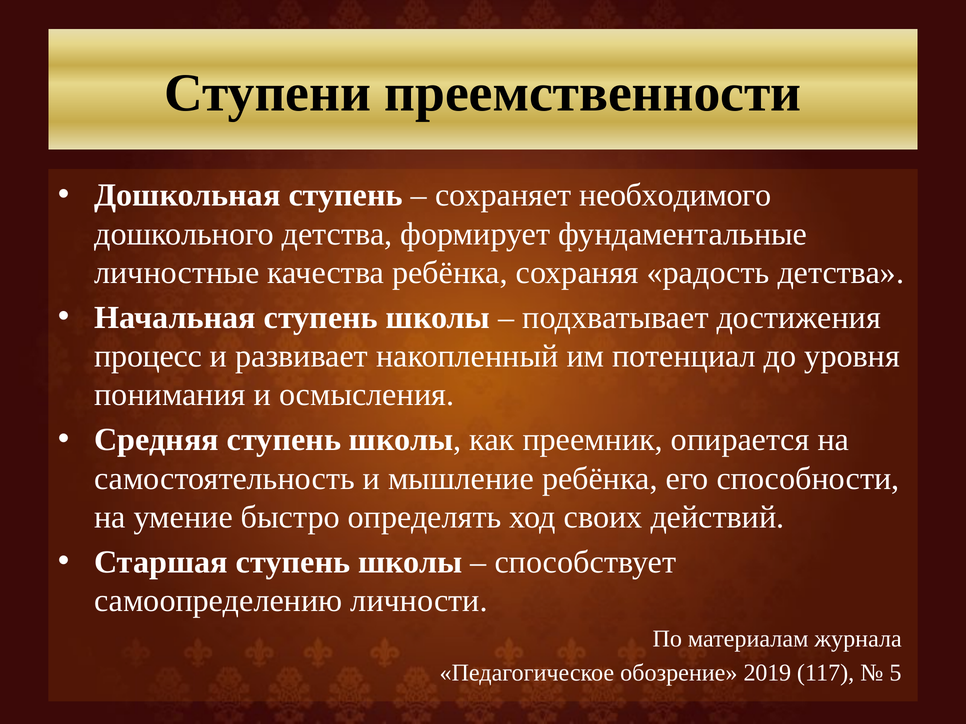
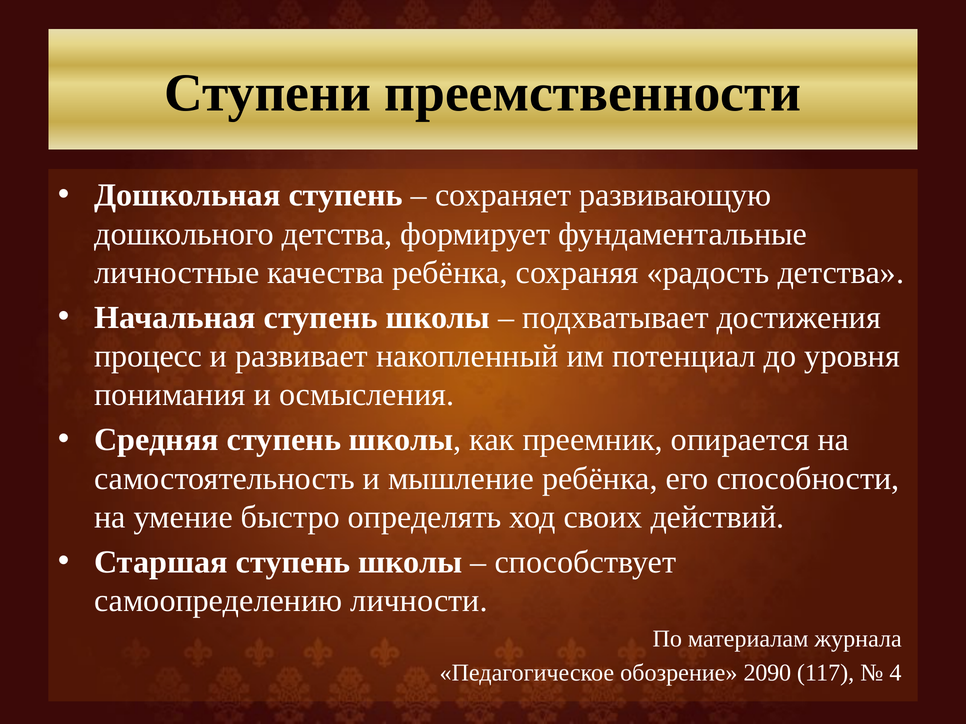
необходимого: необходимого -> развивающую
2019: 2019 -> 2090
5: 5 -> 4
